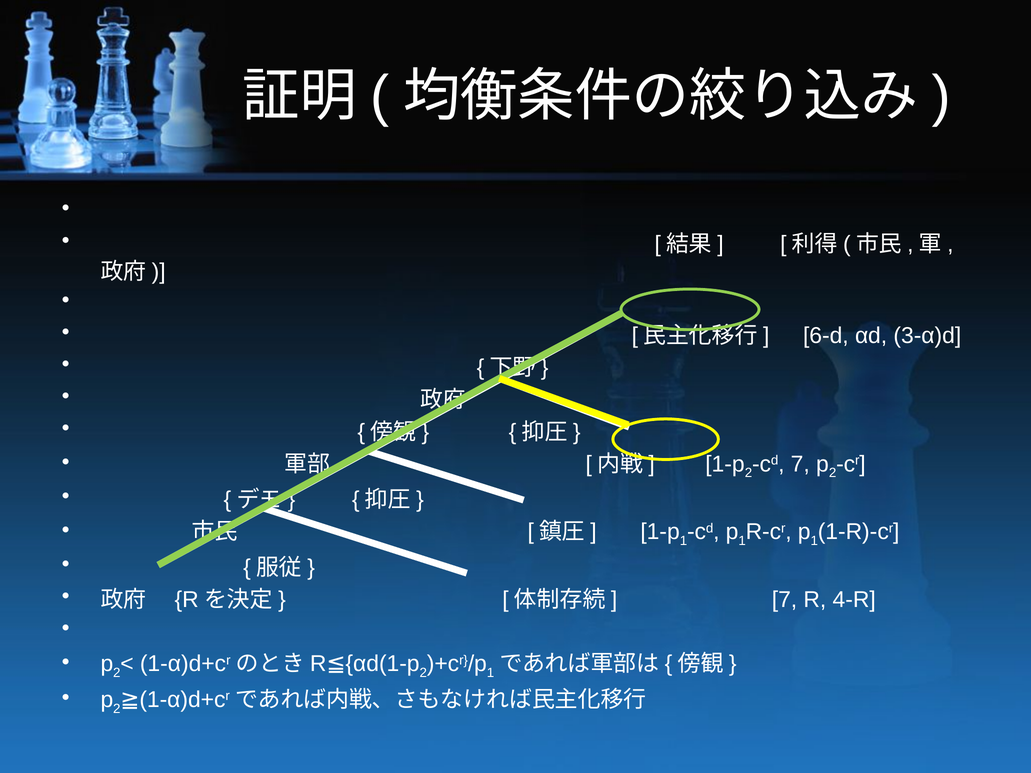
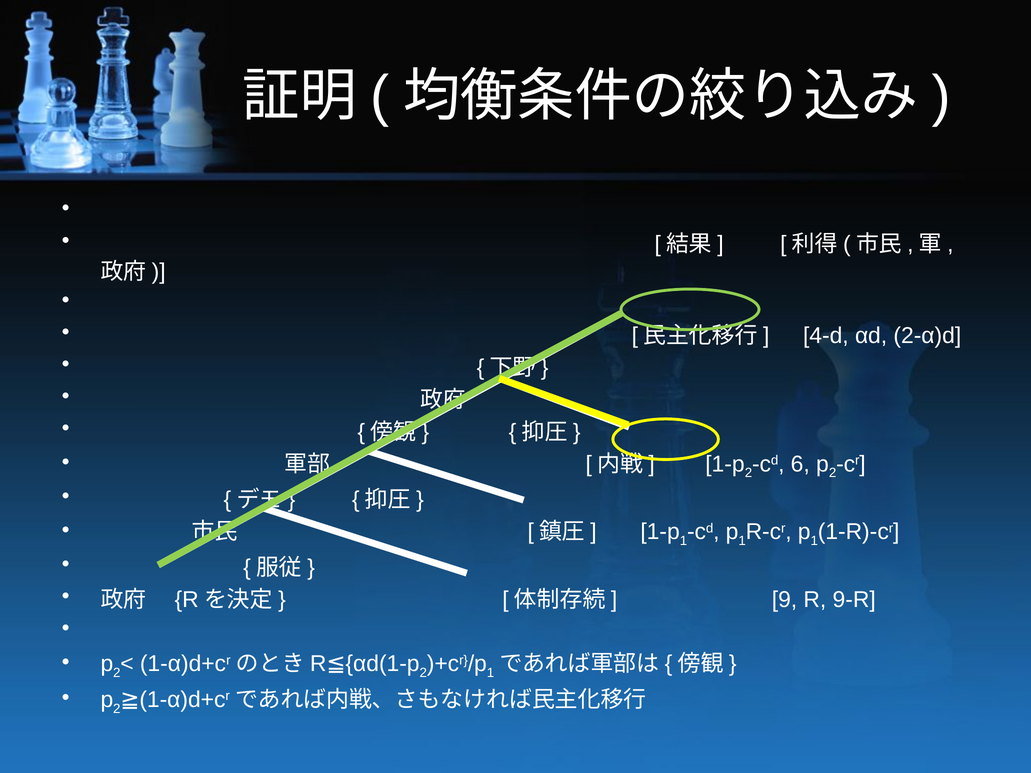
6-d: 6-d -> 4-d
3-α)d: 3-α)d -> 2-α)d
7 at (800, 464): 7 -> 6
7 at (785, 600): 7 -> 9
4-R: 4-R -> 9-R
